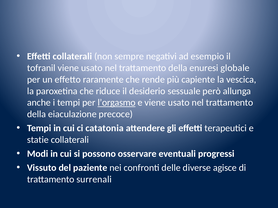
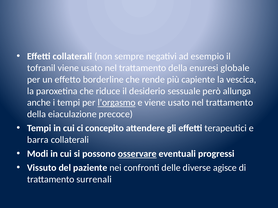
raramente: raramente -> borderline
catatonia: catatonia -> concepito
statie: statie -> barra
osservare underline: none -> present
